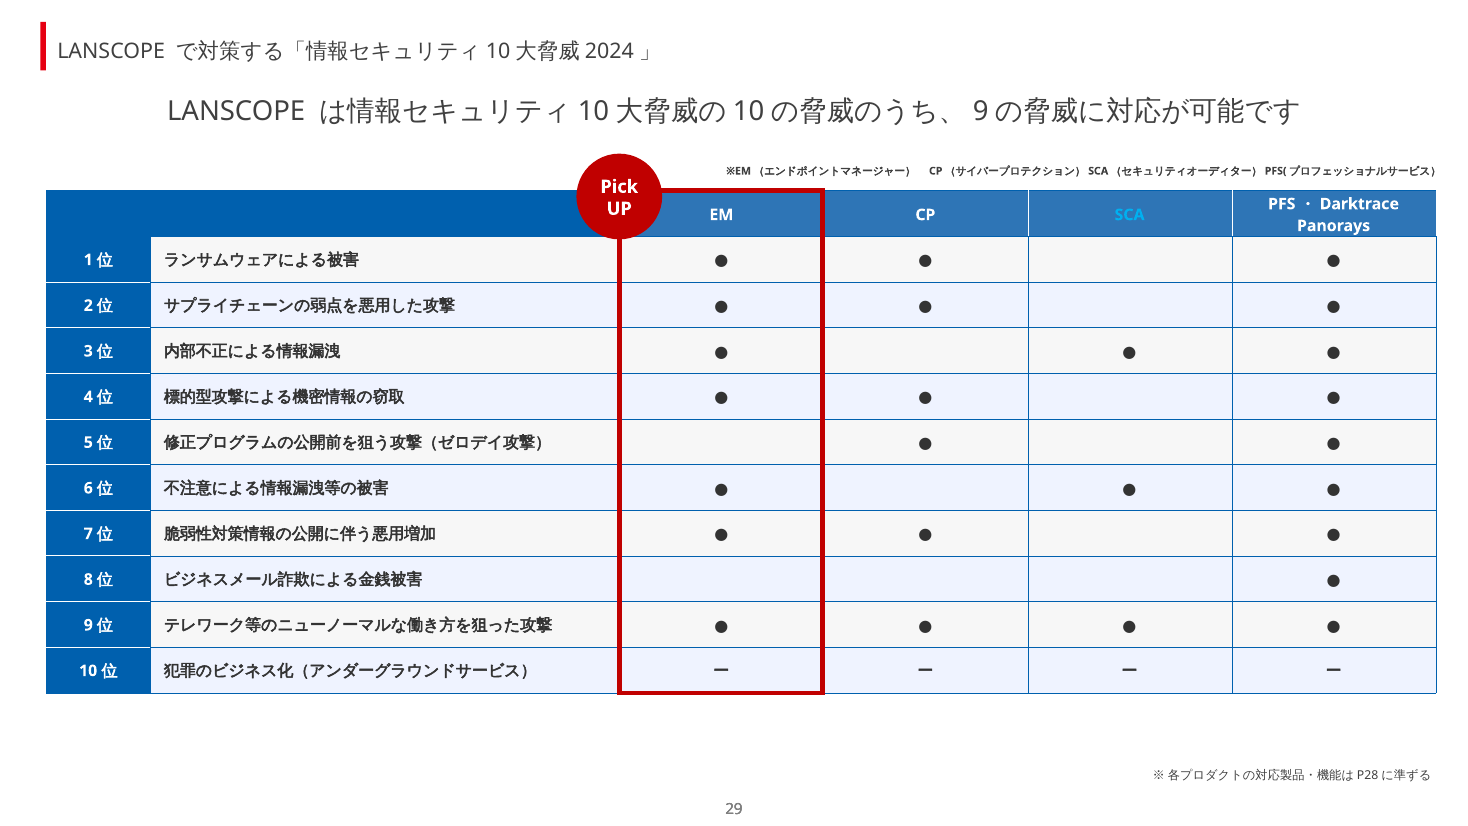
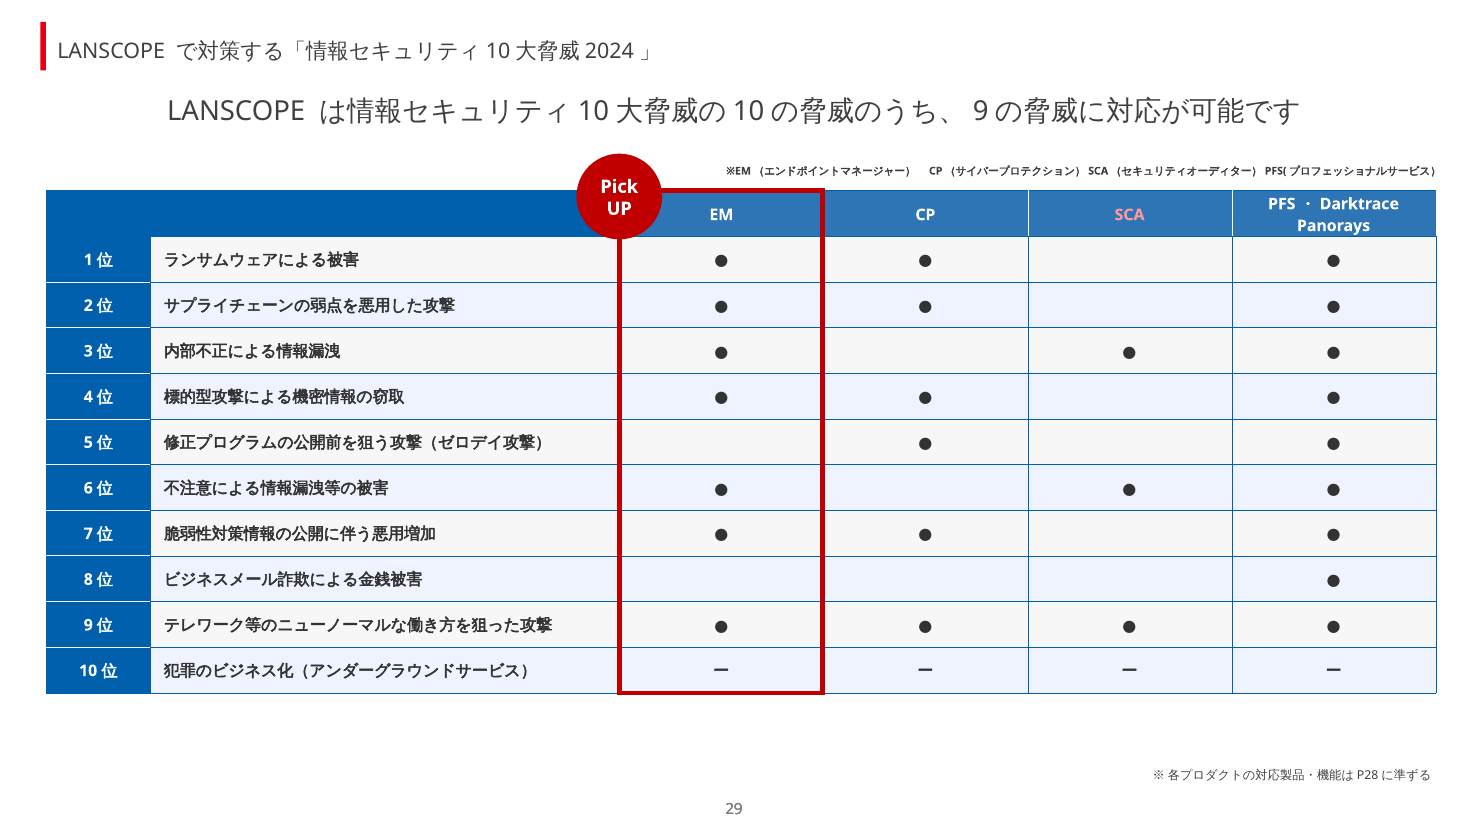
SCA colour: light blue -> pink
